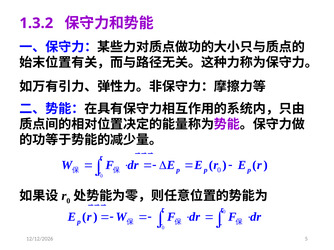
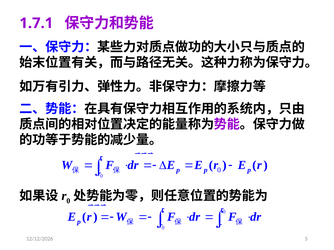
1.3.2: 1.3.2 -> 1.7.1
